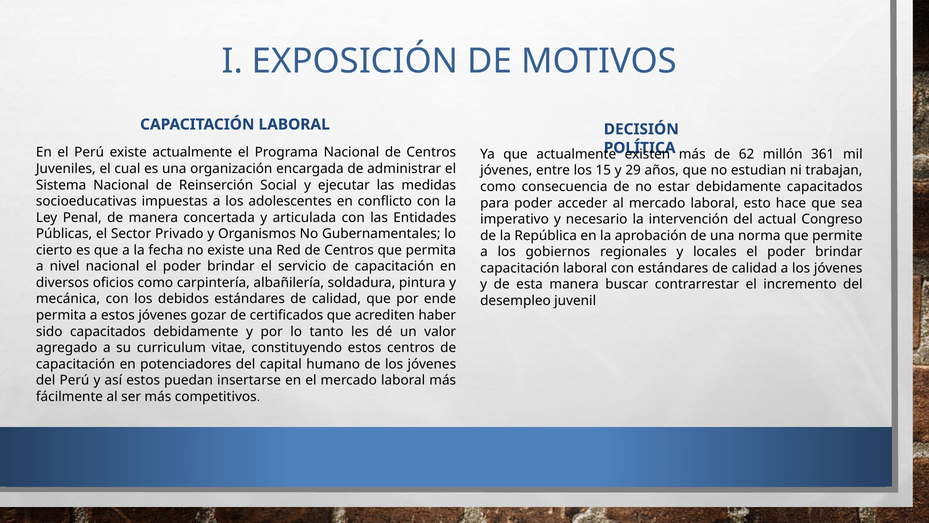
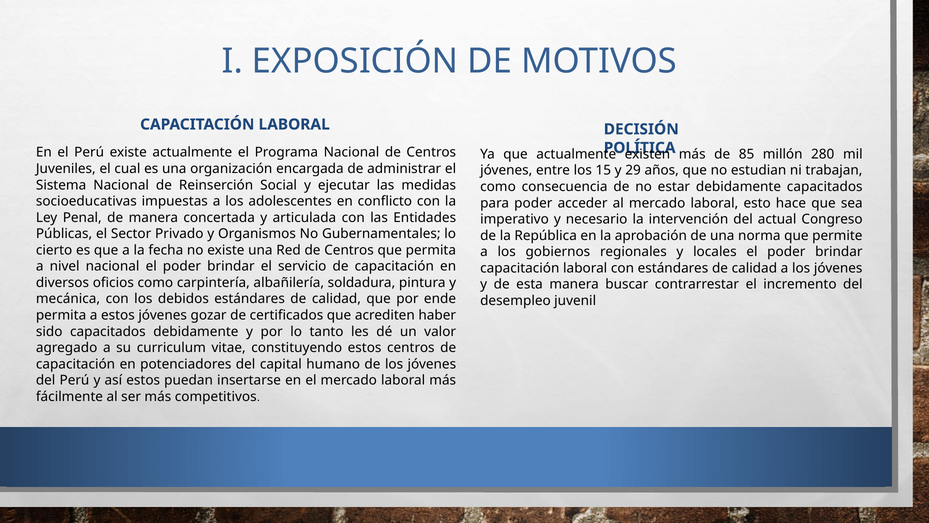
62: 62 -> 85
361: 361 -> 280
